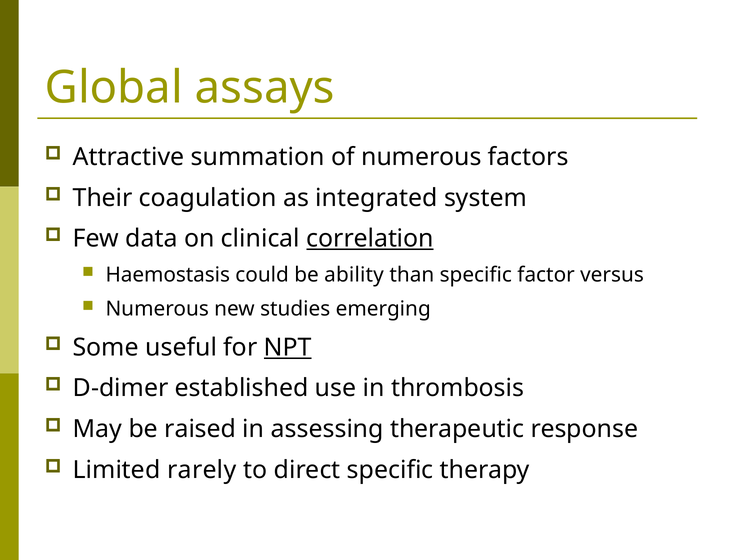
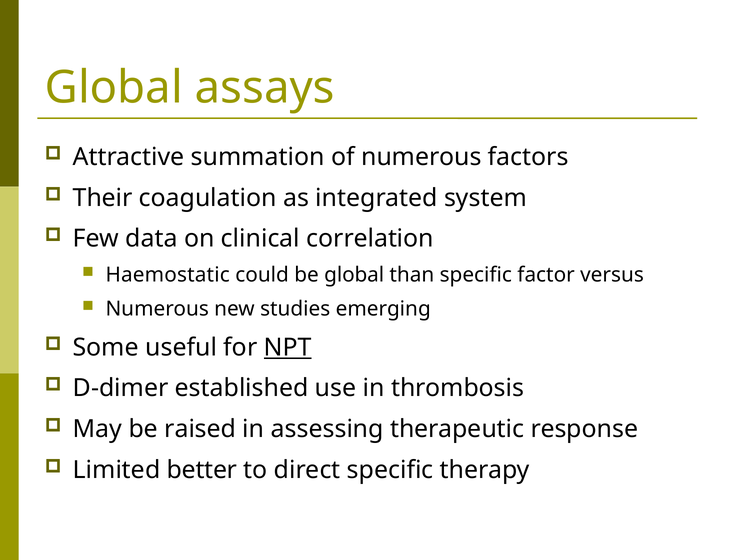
correlation underline: present -> none
Haemostasis: Haemostasis -> Haemostatic
be ability: ability -> global
rarely: rarely -> better
